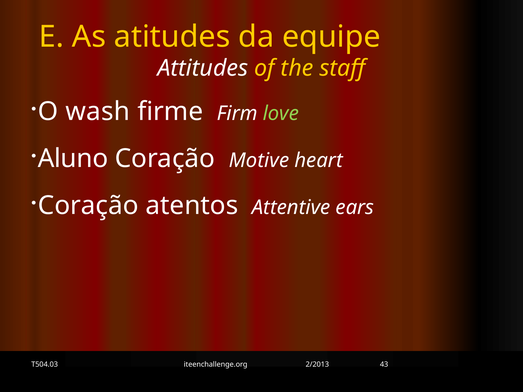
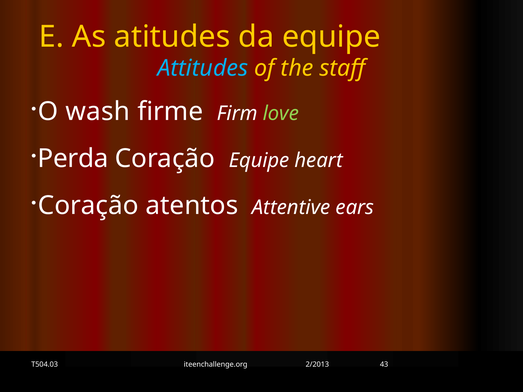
Attitudes colour: white -> light blue
Aluno: Aluno -> Perda
Coração Motive: Motive -> Equipe
